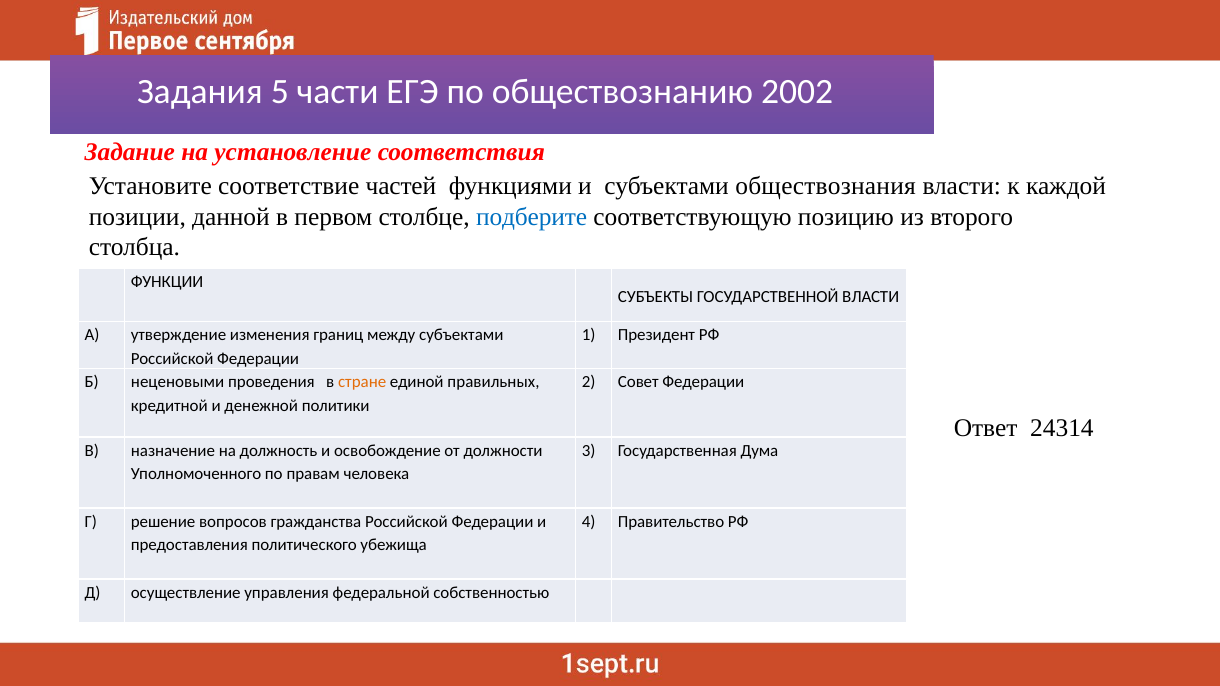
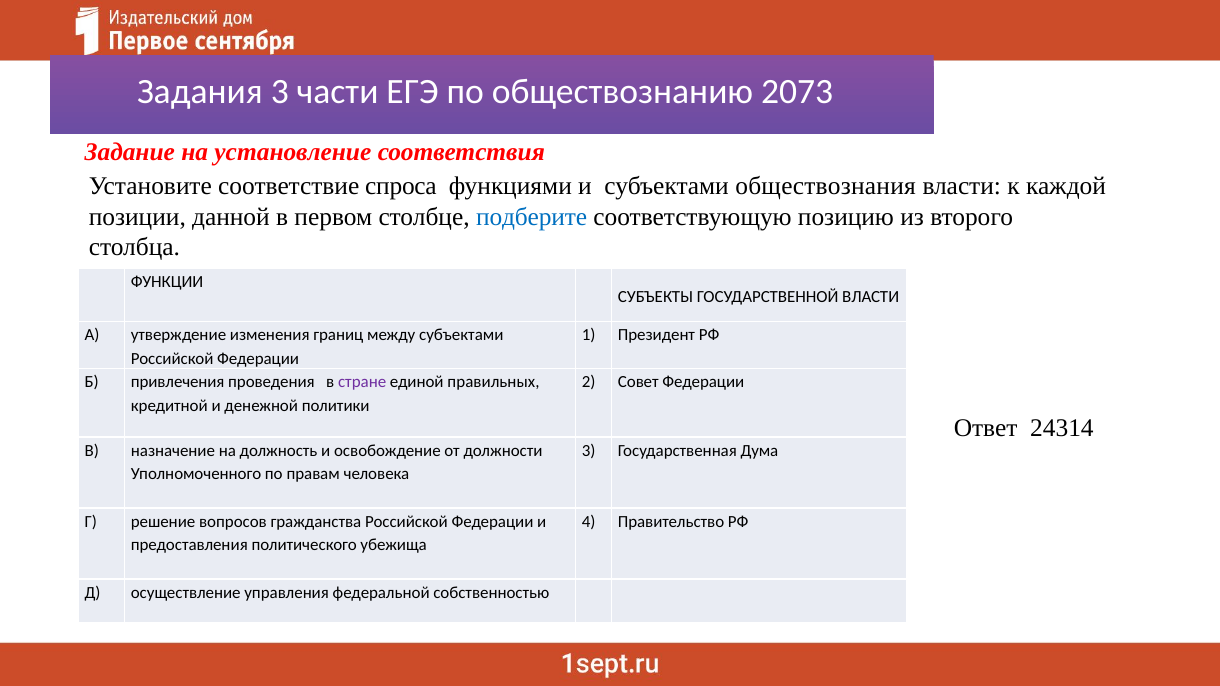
Задания 5: 5 -> 3
2002: 2002 -> 2073
частей: частей -> спроса
неценовыми: неценовыми -> привлечения
стране colour: orange -> purple
